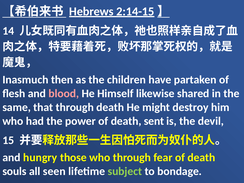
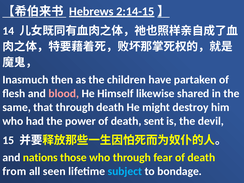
hungry: hungry -> nations
souls: souls -> from
subject colour: light green -> light blue
